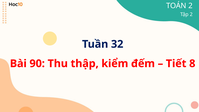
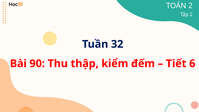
8: 8 -> 6
